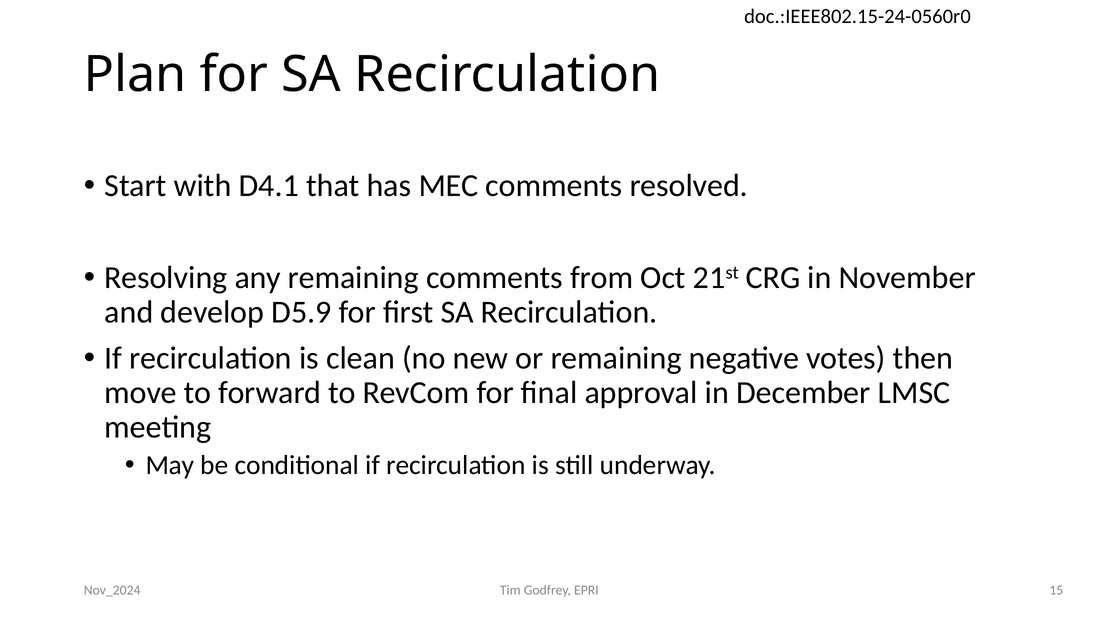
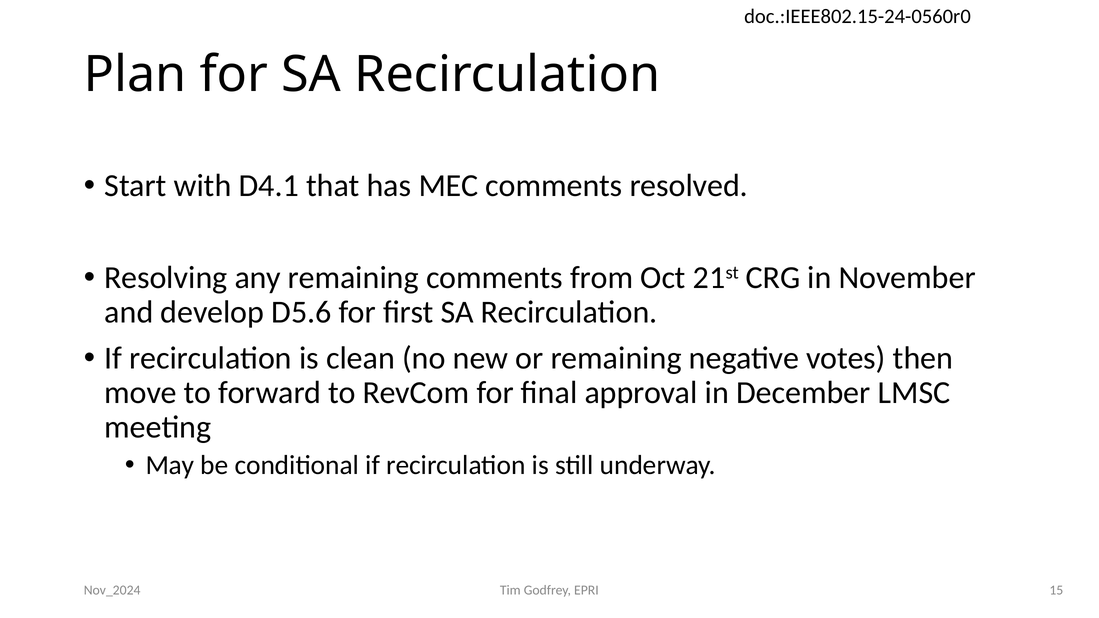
D5.9: D5.9 -> D5.6
